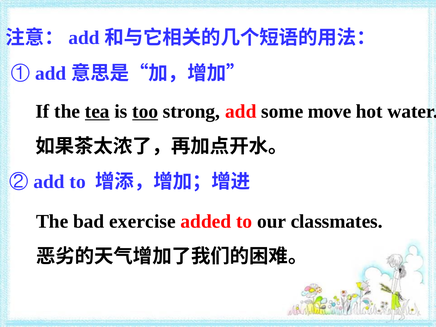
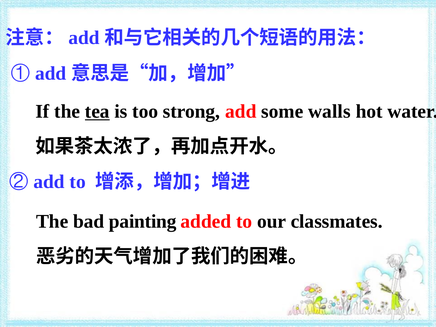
too underline: present -> none
move: move -> walls
exercise: exercise -> painting
